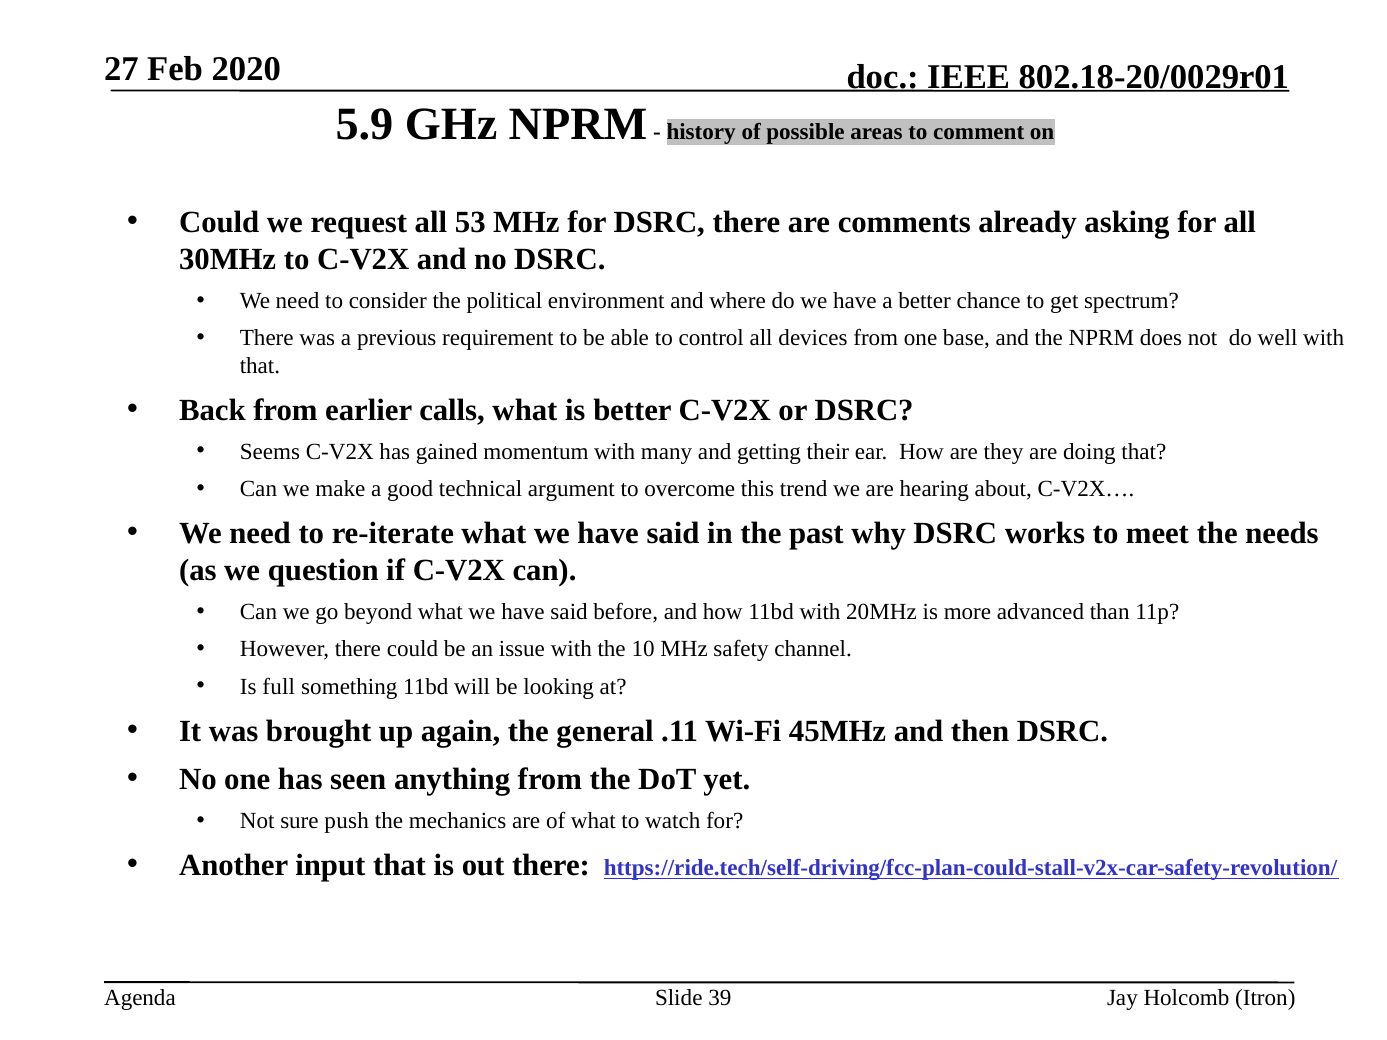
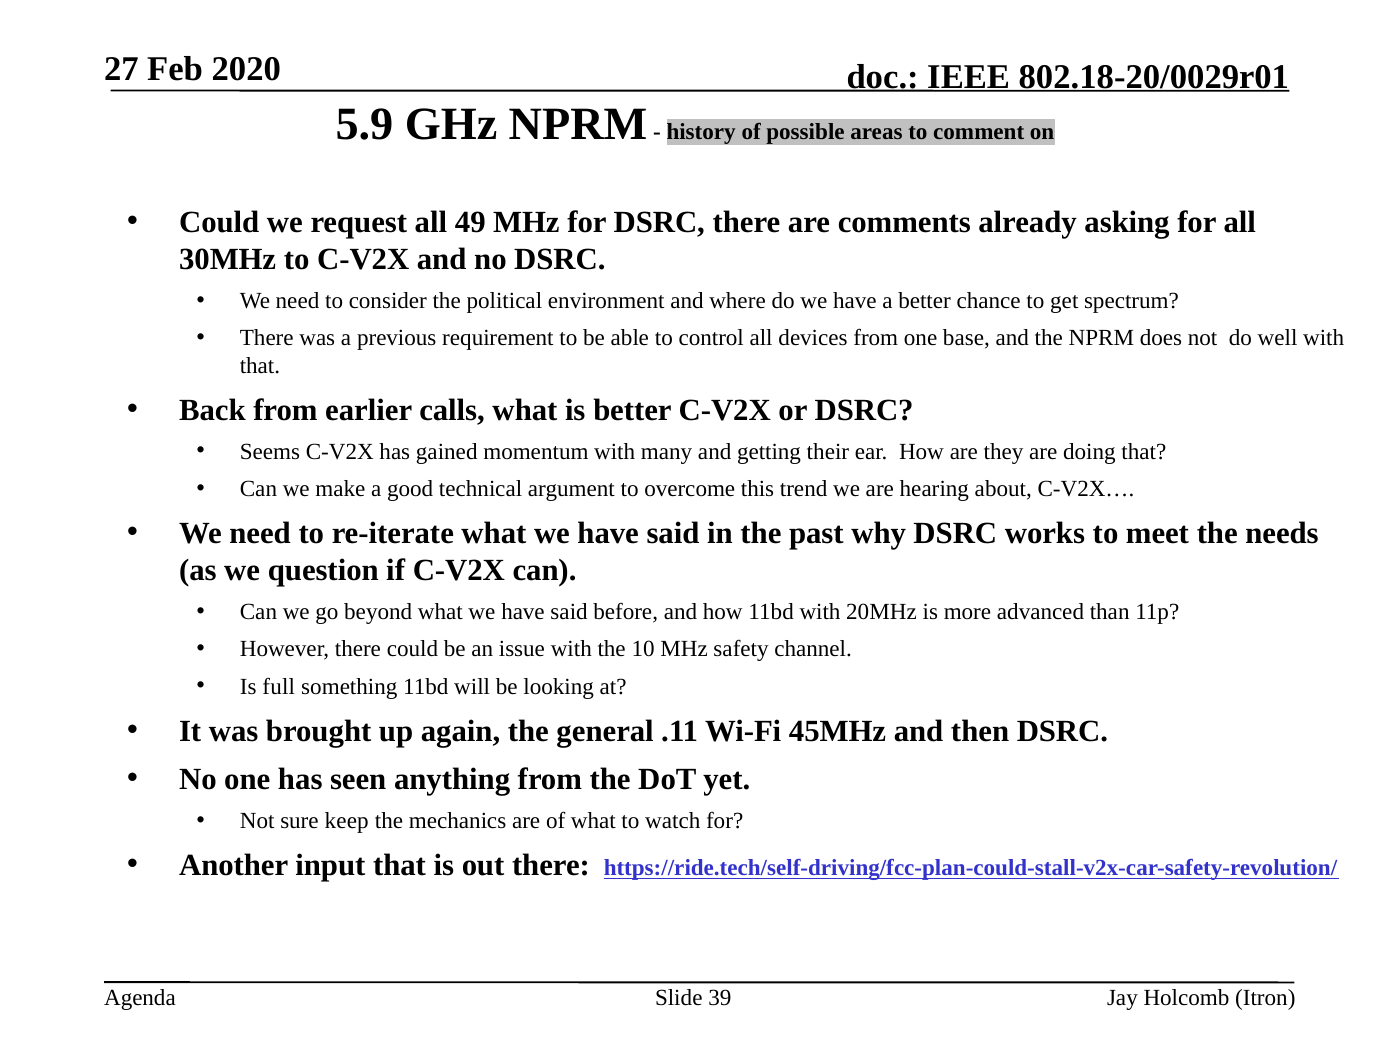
53: 53 -> 49
push: push -> keep
